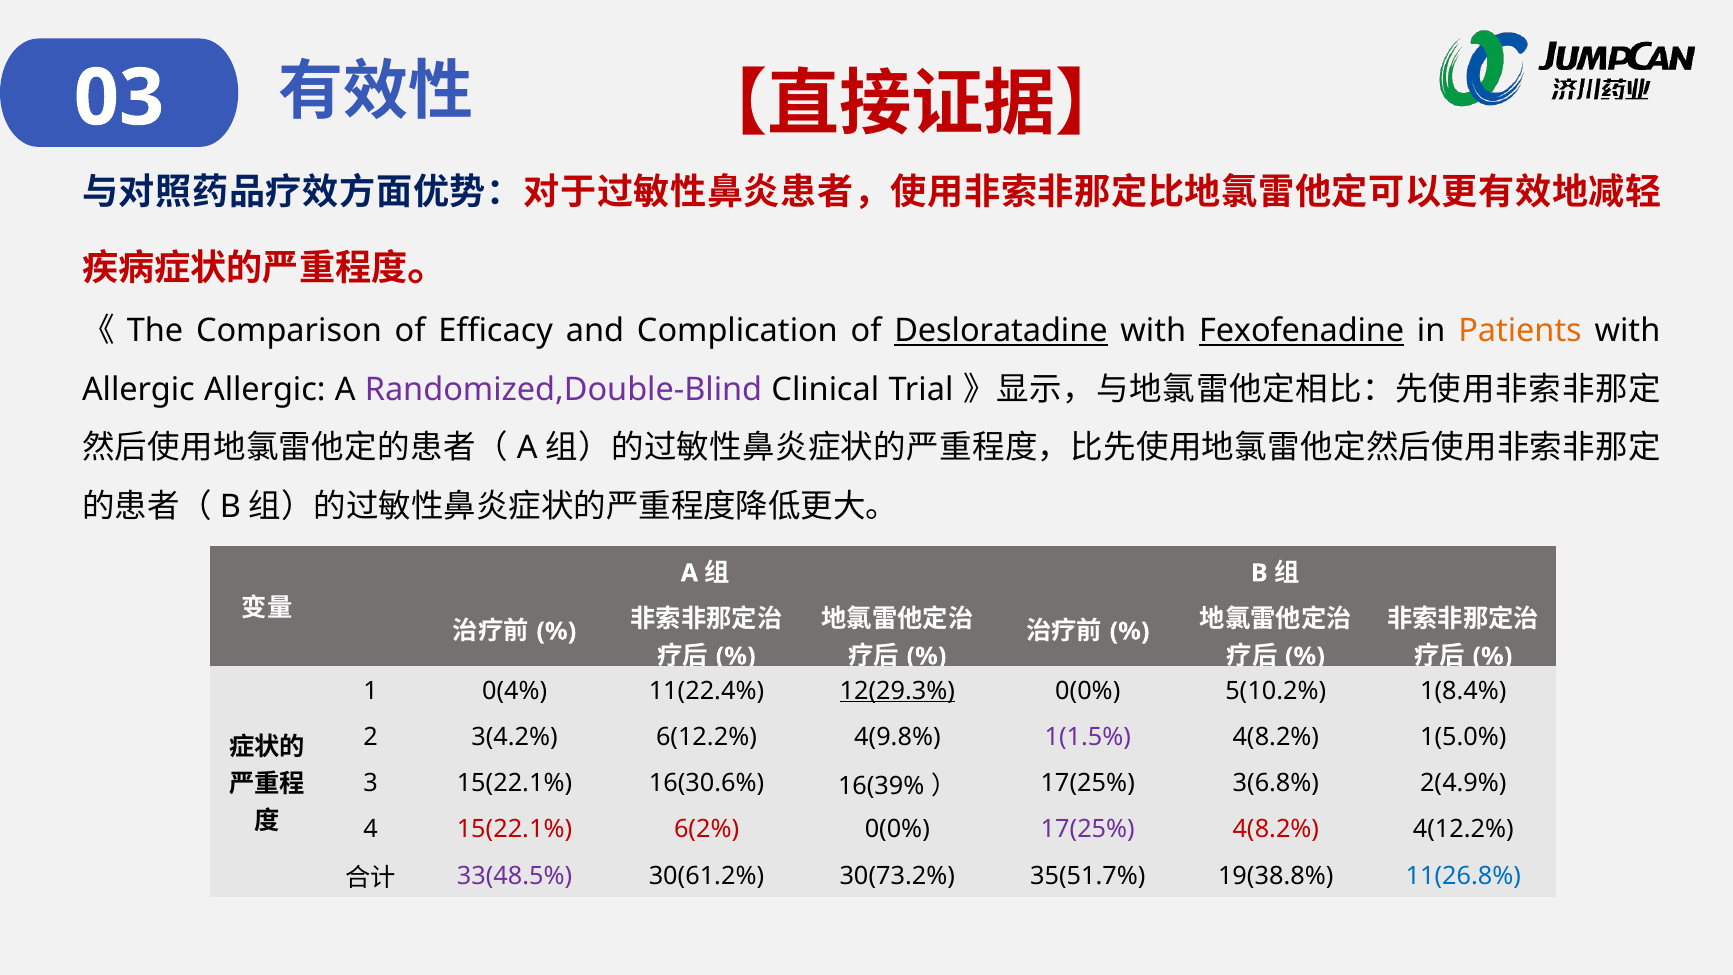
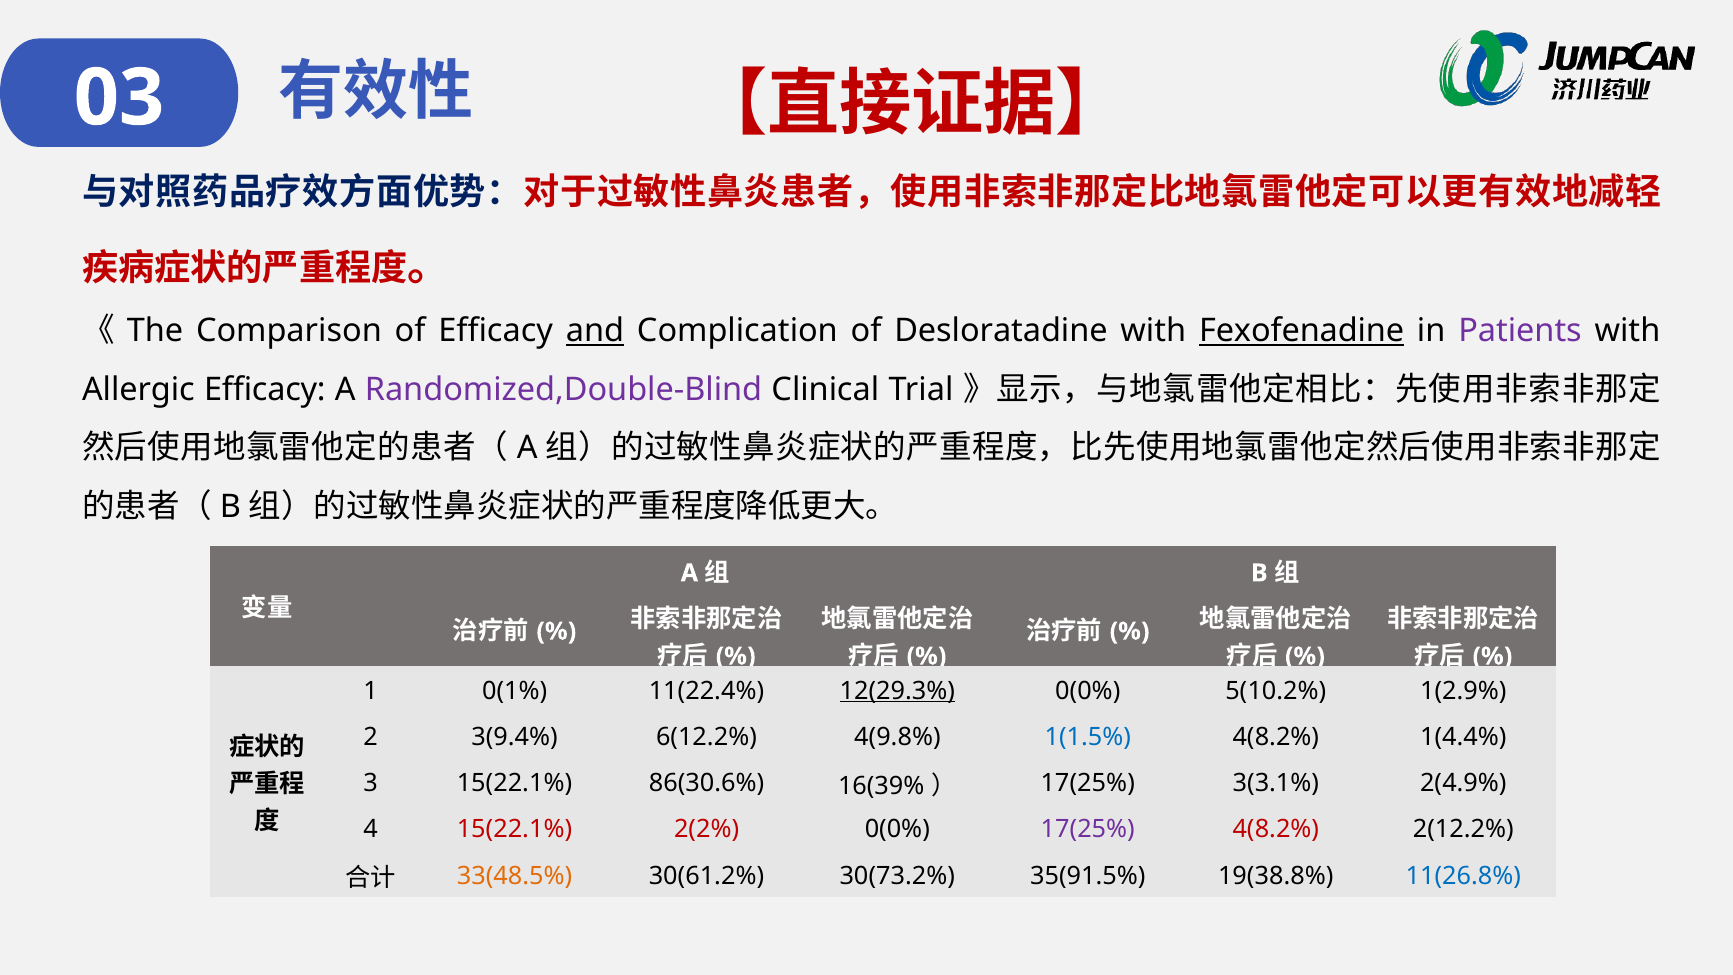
and underline: none -> present
Desloratadine underline: present -> none
Patients colour: orange -> purple
Allergic Allergic: Allergic -> Efficacy
0(4%: 0(4% -> 0(1%
1(8.4%: 1(8.4% -> 1(2.9%
3(4.2%: 3(4.2% -> 3(9.4%
1(1.5% colour: purple -> blue
1(5.0%: 1(5.0% -> 1(4.4%
16(30.6%: 16(30.6% -> 86(30.6%
3(6.8%: 3(6.8% -> 3(3.1%
6(2%: 6(2% -> 2(2%
4(12.2%: 4(12.2% -> 2(12.2%
33(48.5% colour: purple -> orange
35(51.7%: 35(51.7% -> 35(91.5%
